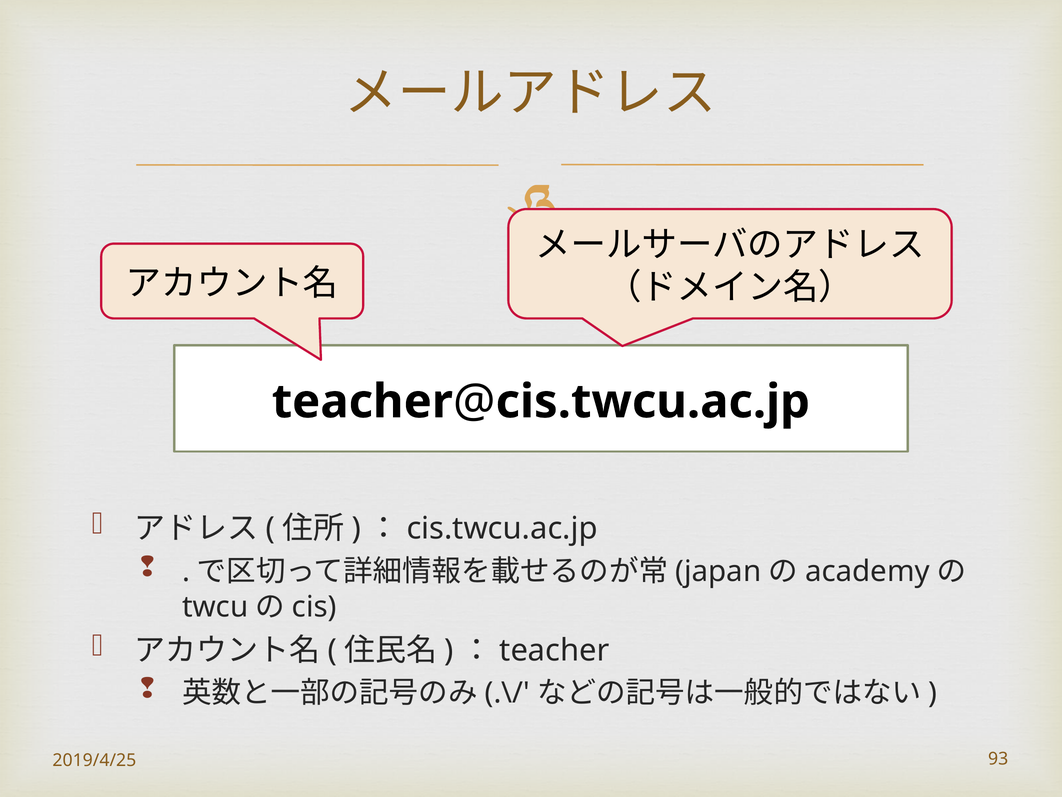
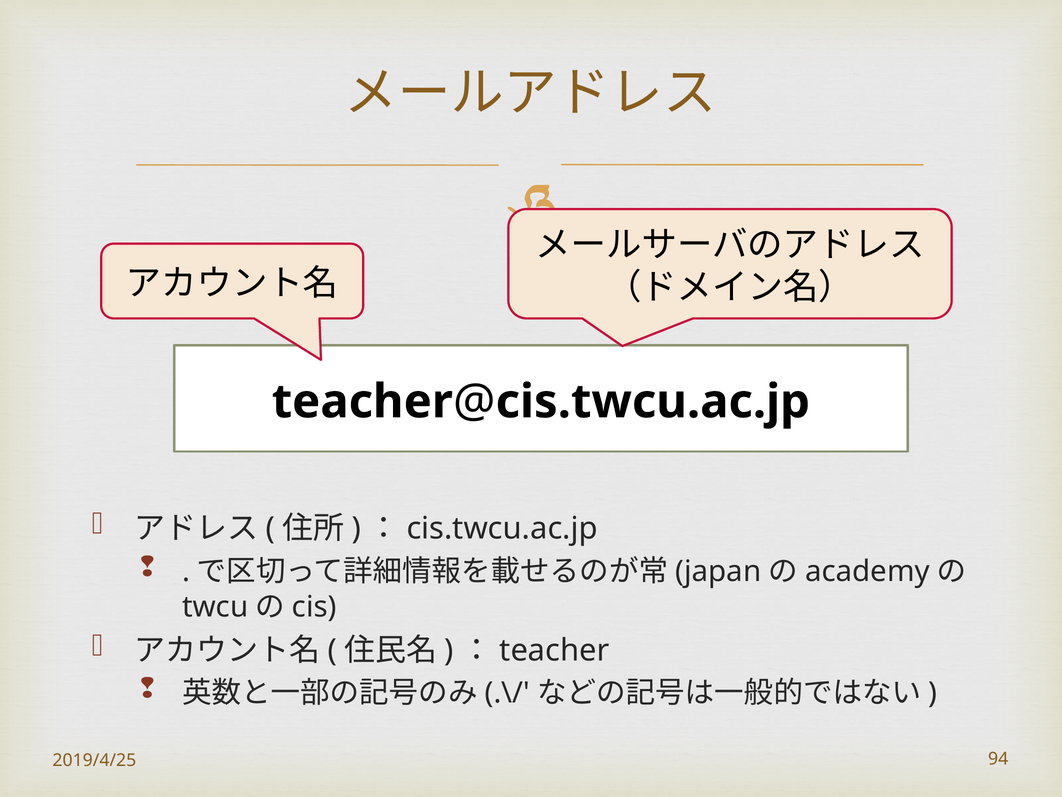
93: 93 -> 94
